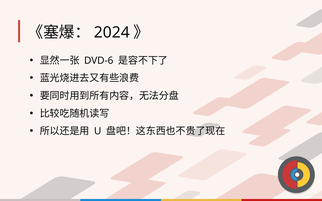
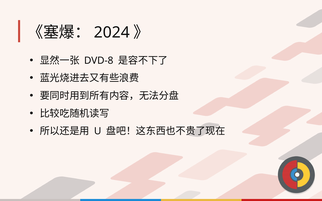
DVD-6: DVD-6 -> DVD-8
